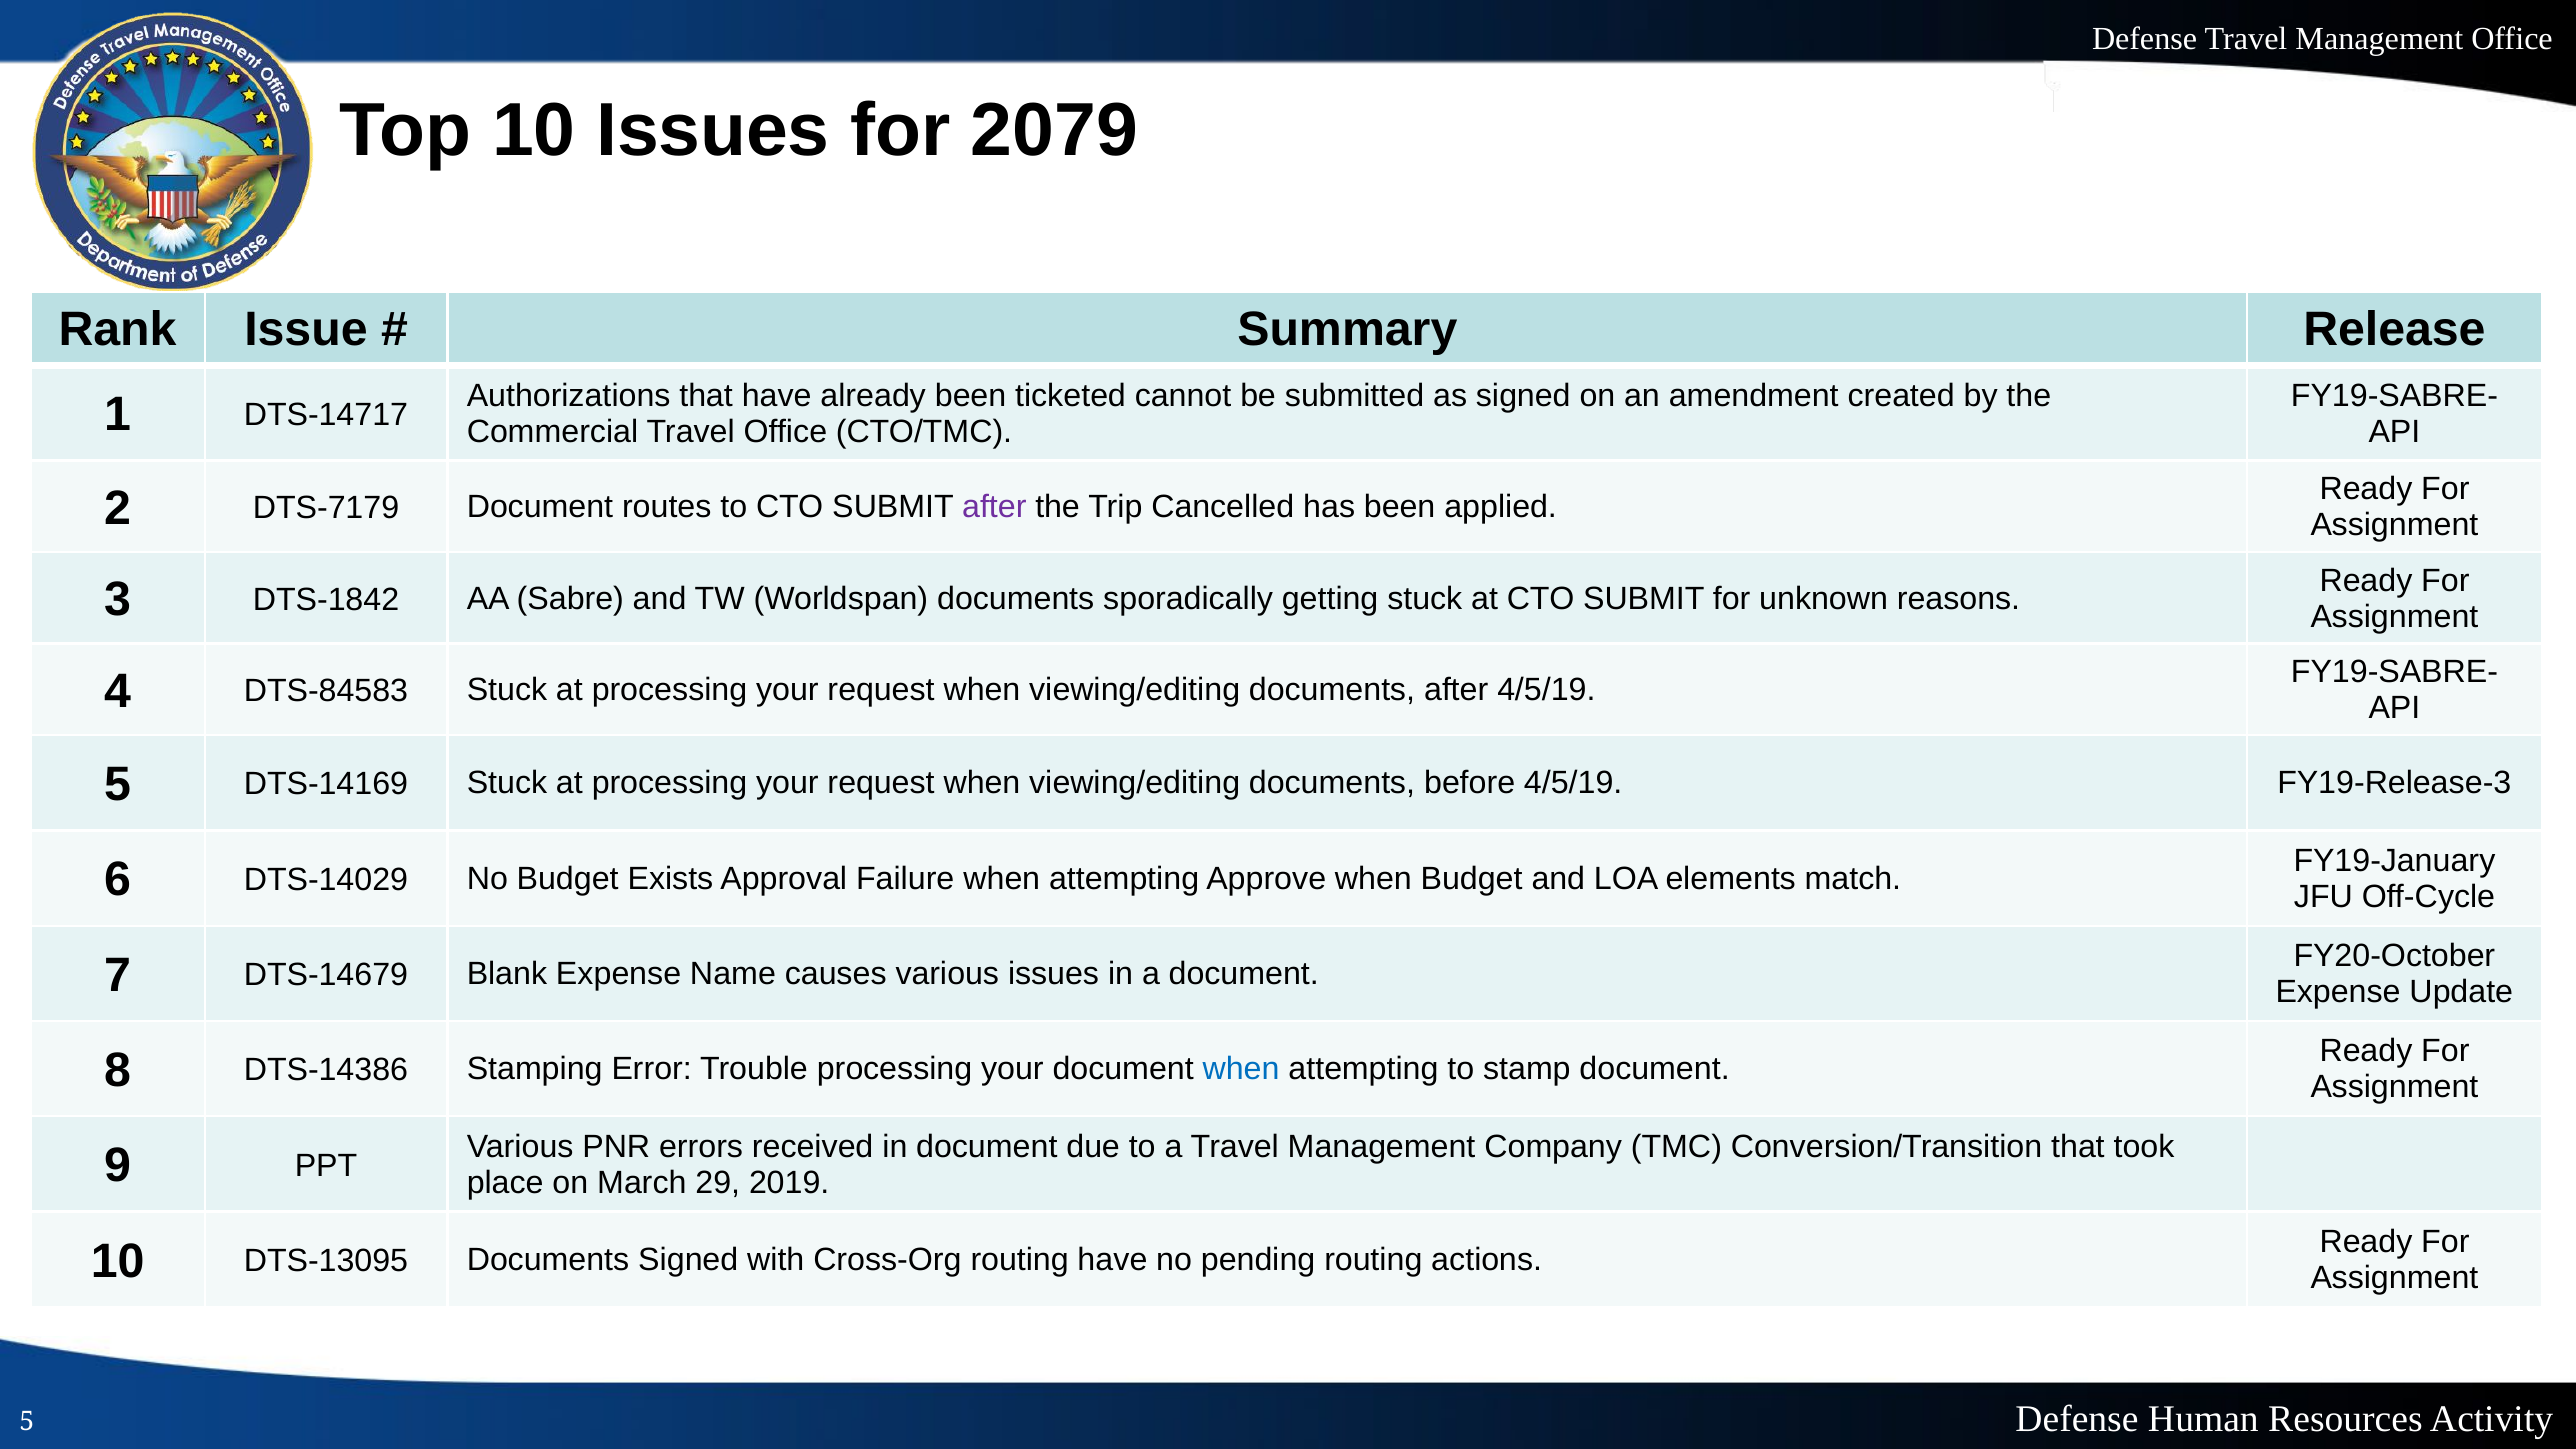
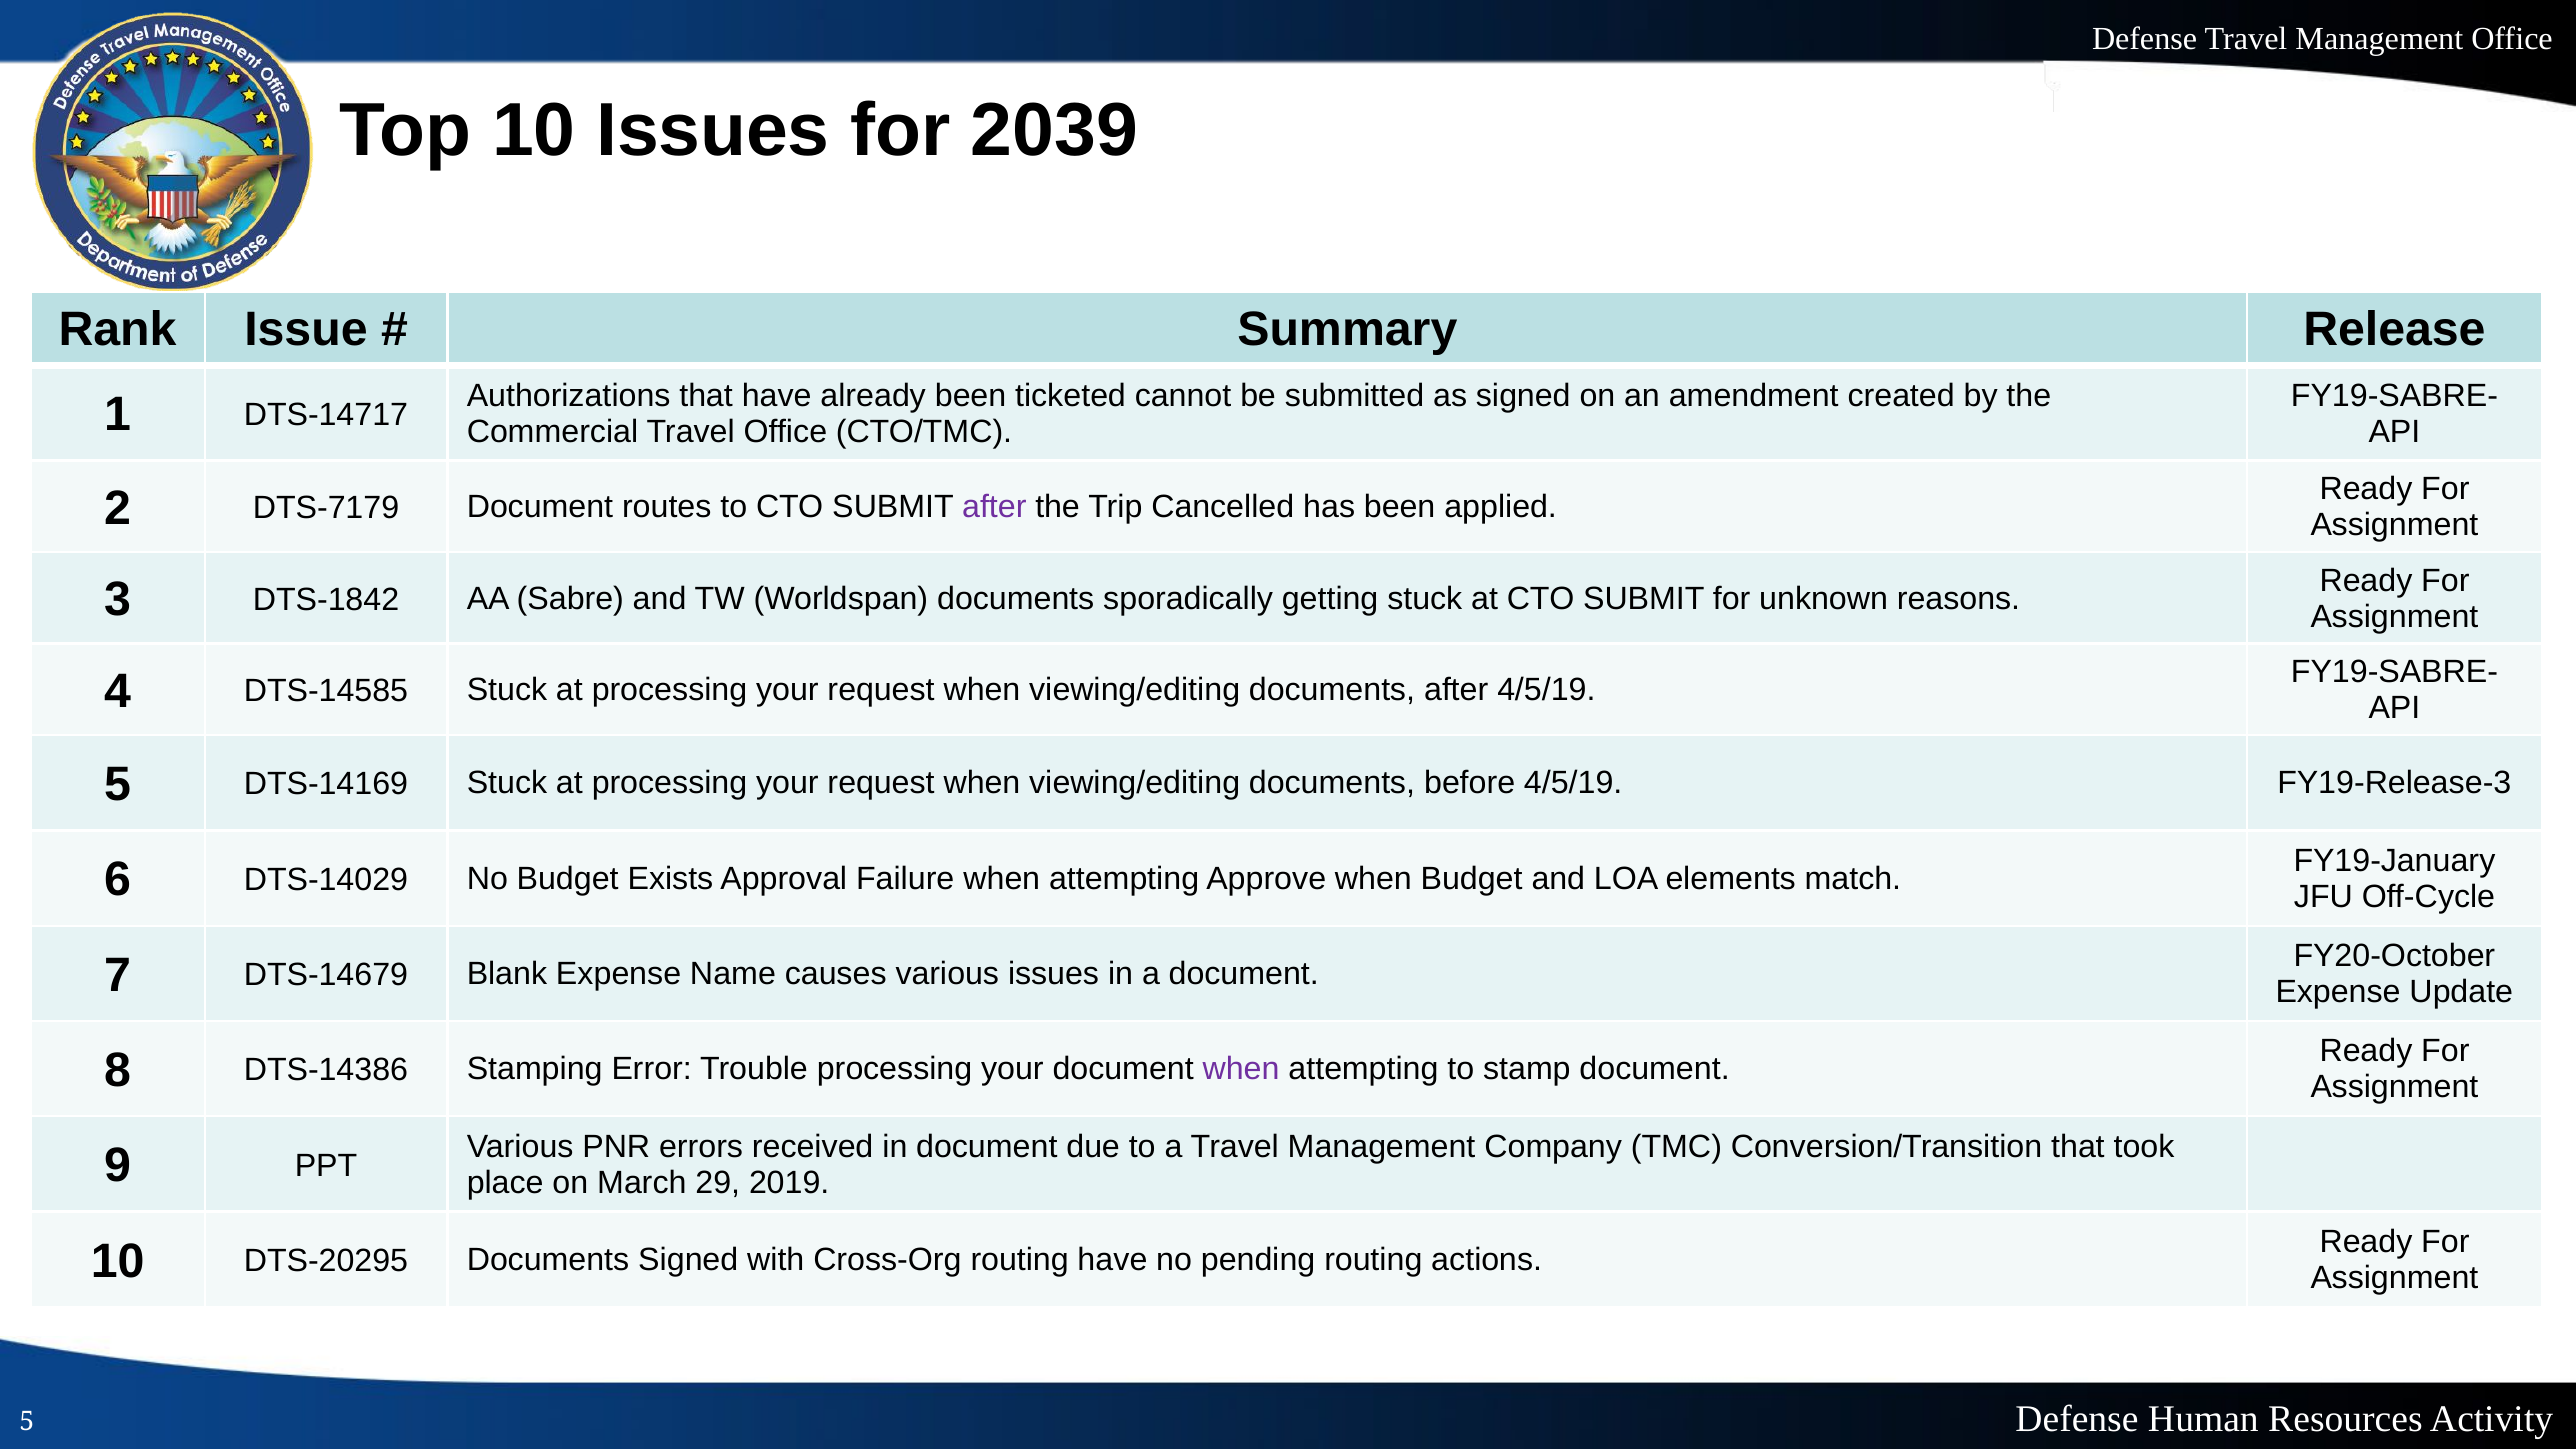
2079: 2079 -> 2039
DTS-84583: DTS-84583 -> DTS-14585
when at (1241, 1069) colour: blue -> purple
DTS-13095: DTS-13095 -> DTS-20295
